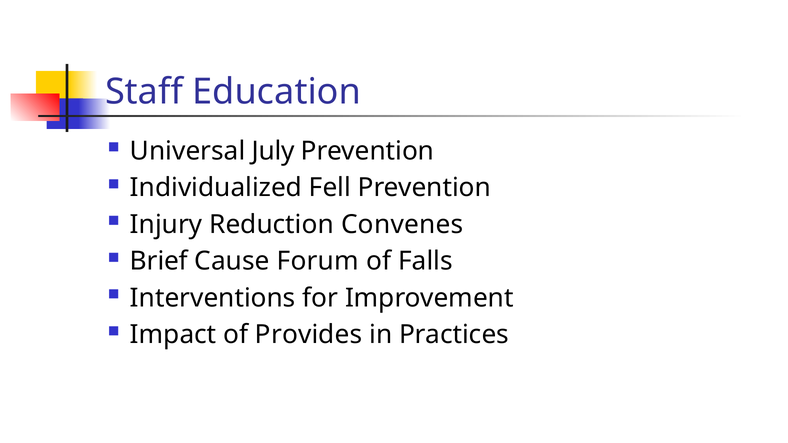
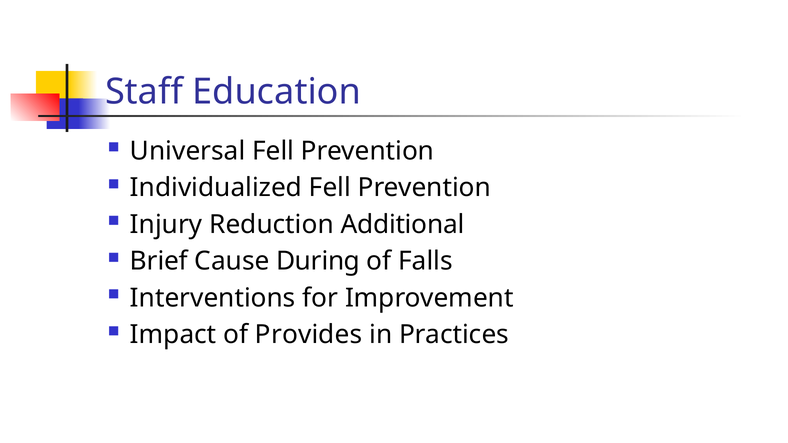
Universal July: July -> Fell
Convenes: Convenes -> Additional
Forum: Forum -> During
